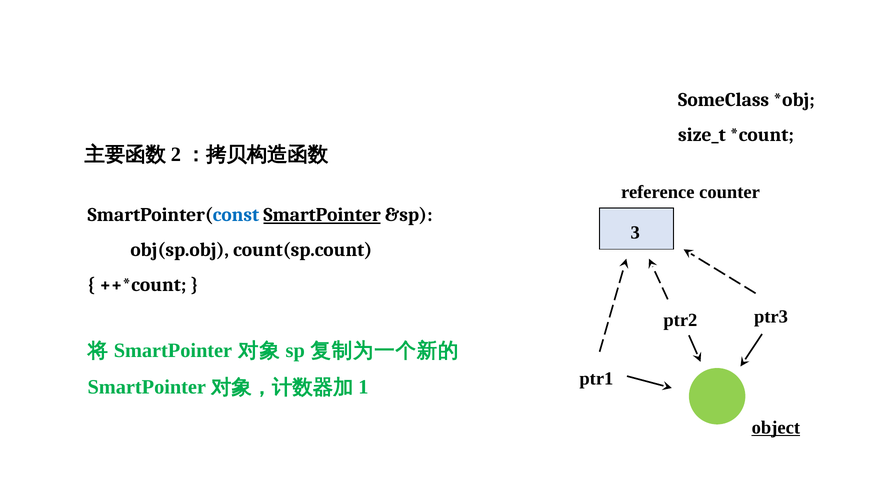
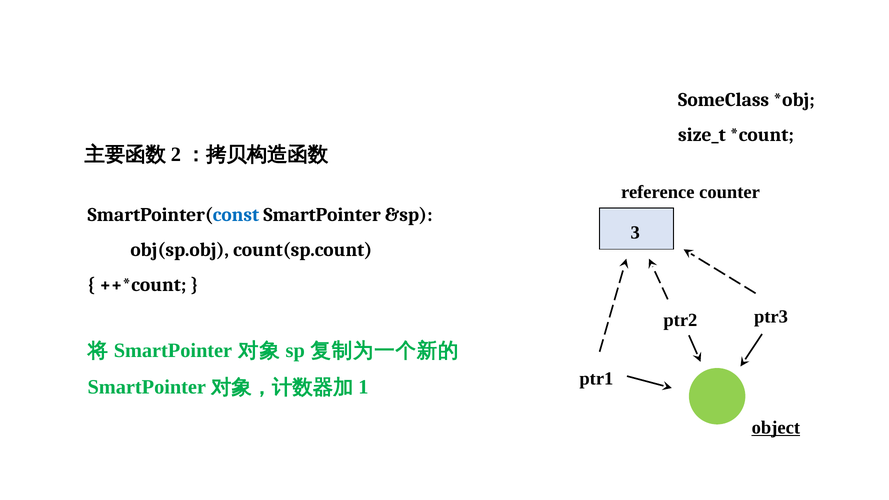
SmartPointer at (322, 215) underline: present -> none
